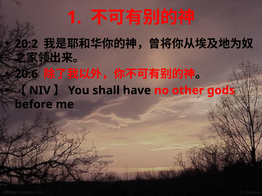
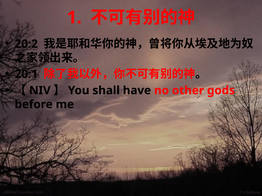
20:6: 20:6 -> 20:1
